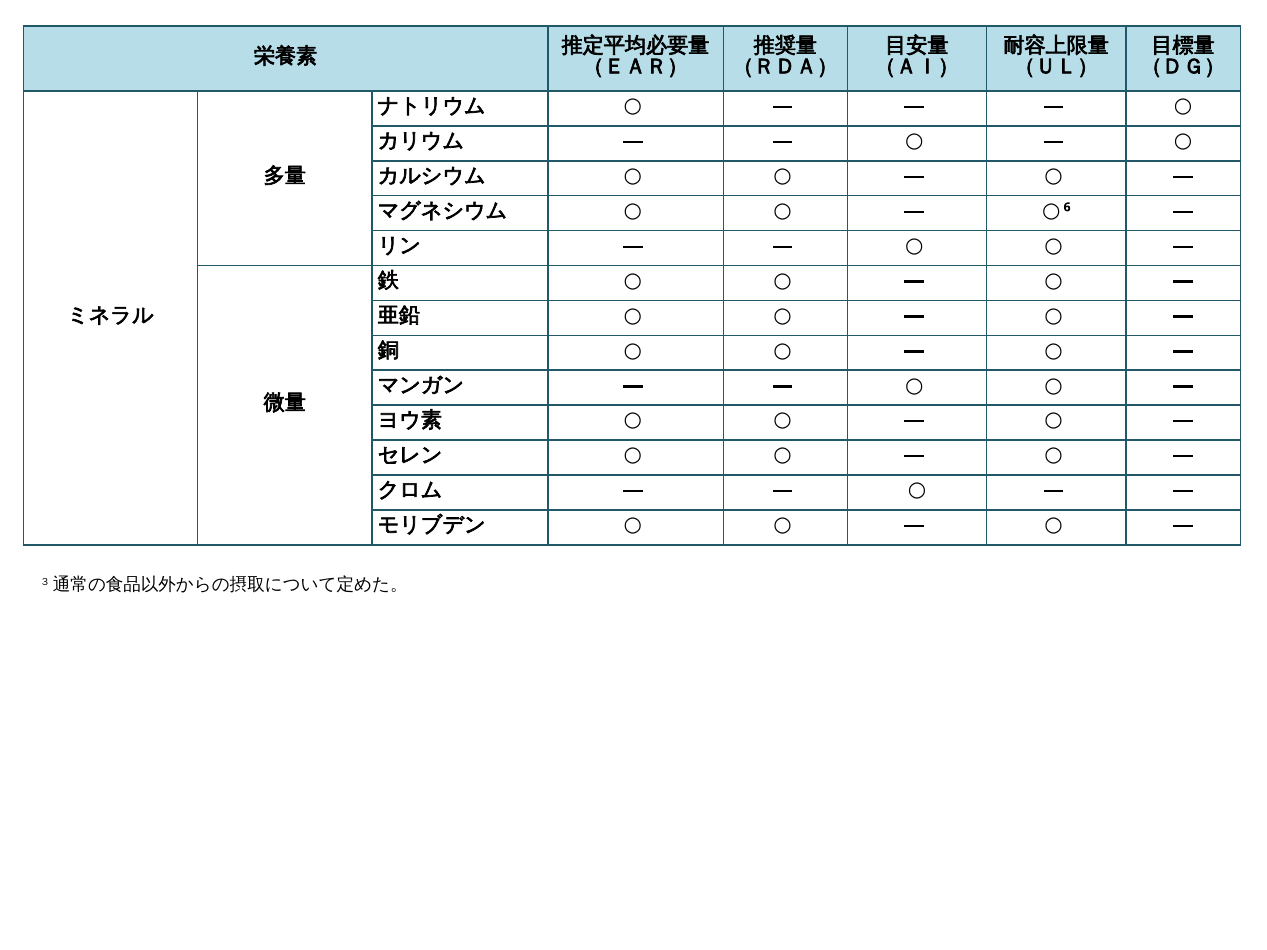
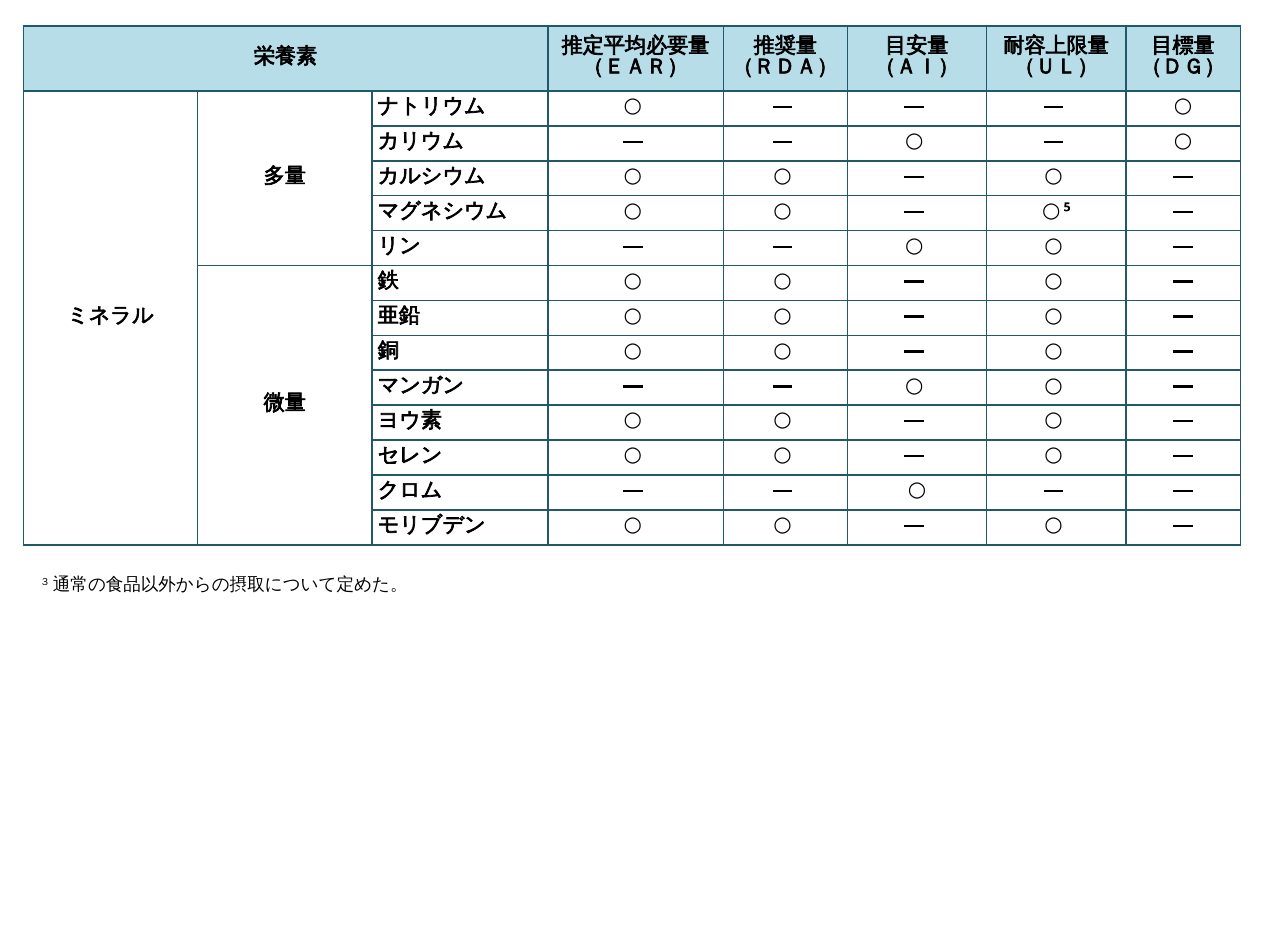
6: 6 -> 5
